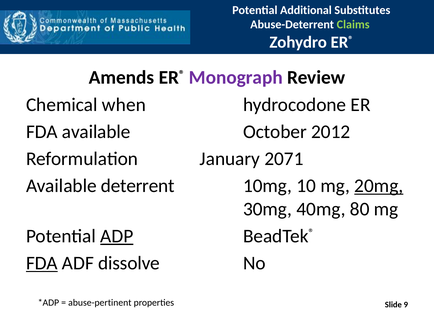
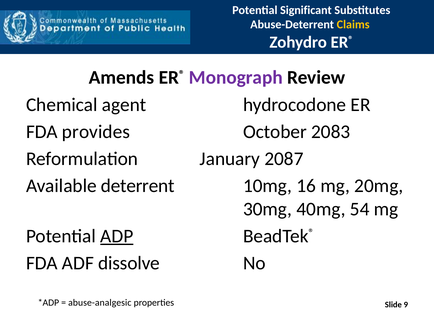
Additional: Additional -> Significant
Claims colour: light green -> yellow
when: when -> agent
FDA available: available -> provides
2012: 2012 -> 2083
2071: 2071 -> 2087
10: 10 -> 16
20mg underline: present -> none
80: 80 -> 54
FDA at (42, 263) underline: present -> none
abuse-pertinent: abuse-pertinent -> abuse-analgesic
